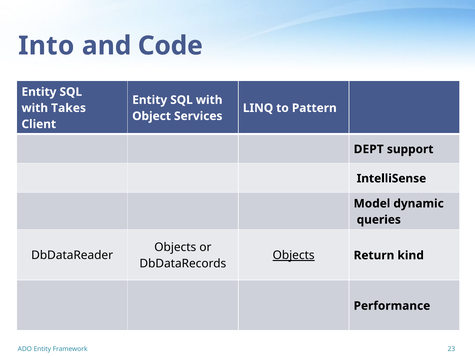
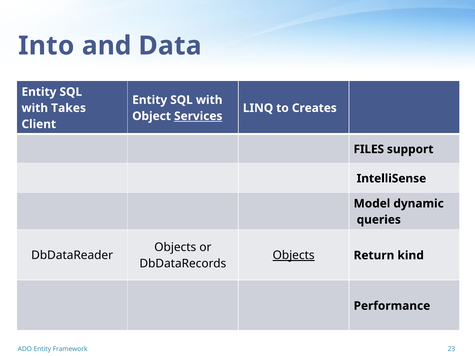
Code: Code -> Data
Pattern: Pattern -> Creates
Services underline: none -> present
DEPT: DEPT -> FILES
